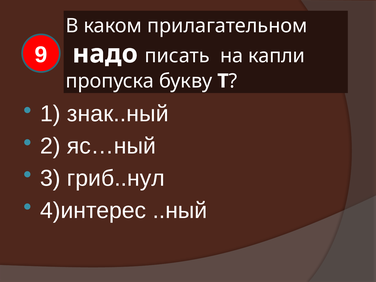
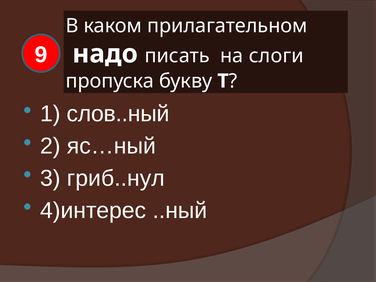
капли: капли -> слоги
знак..ный: знак..ный -> слов..ный
